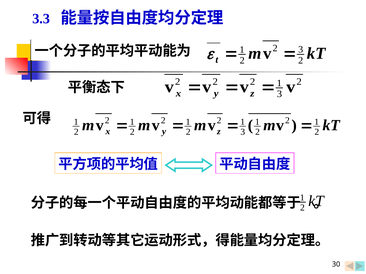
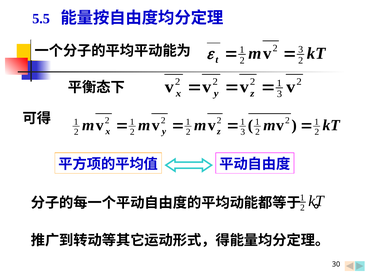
3.3: 3.3 -> 5.5
